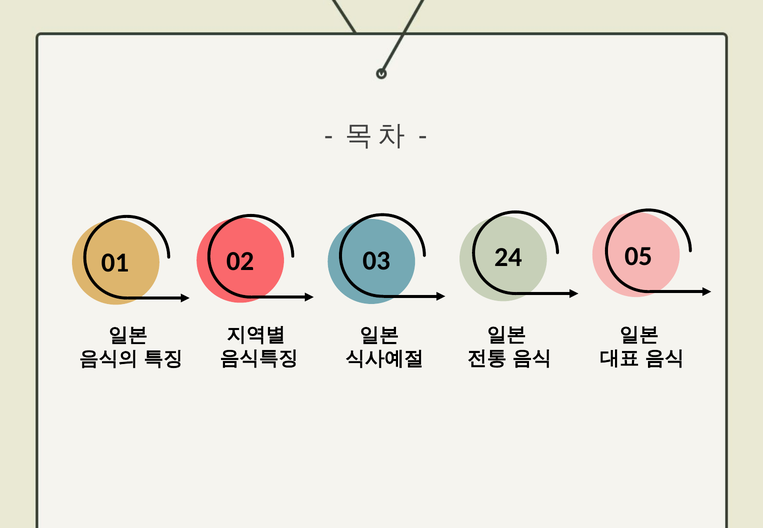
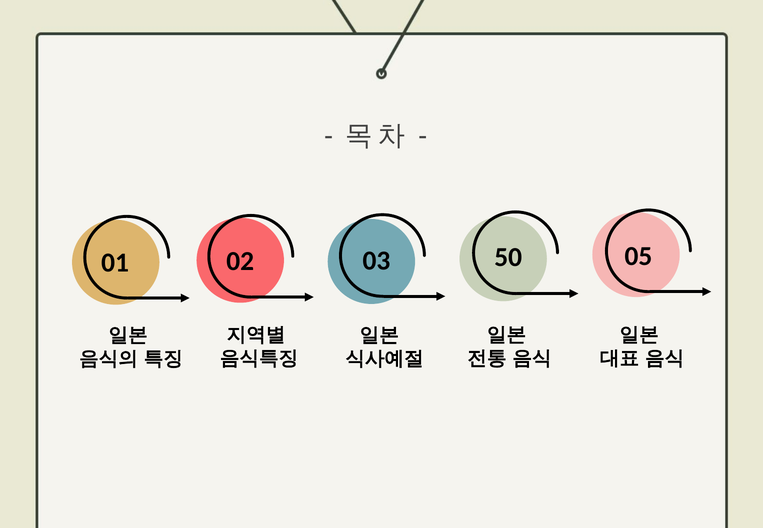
24: 24 -> 50
